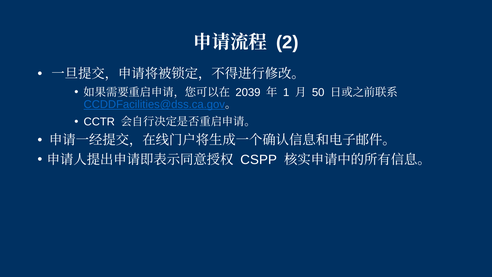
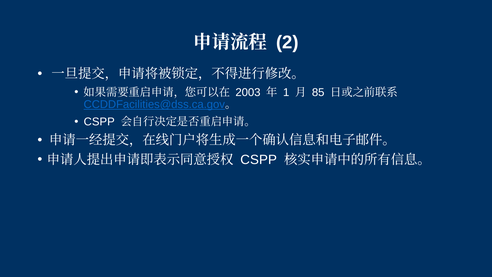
2039: 2039 -> 2003
50: 50 -> 85
CCTR at (99, 122): CCTR -> CSPP
